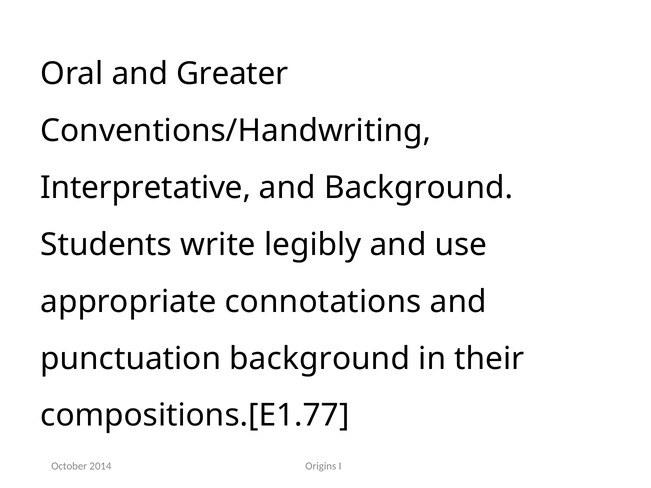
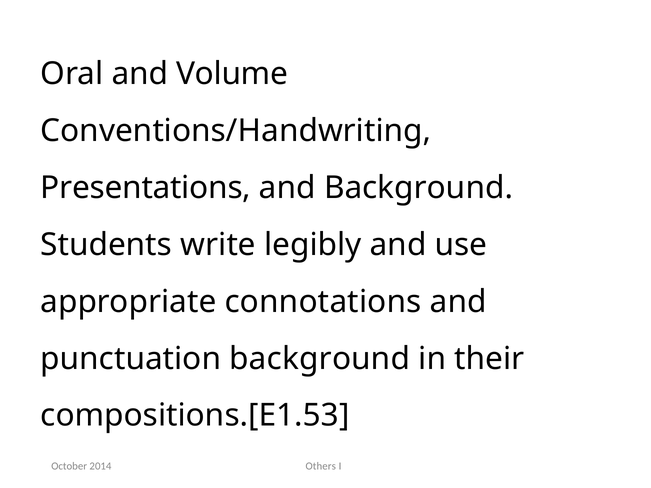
Greater: Greater -> Volume
Interpretative: Interpretative -> Presentations
compositions.[E1.77: compositions.[E1.77 -> compositions.[E1.53
Origins: Origins -> Others
